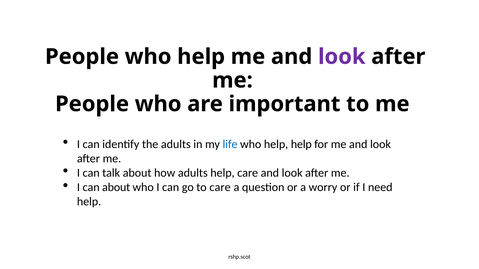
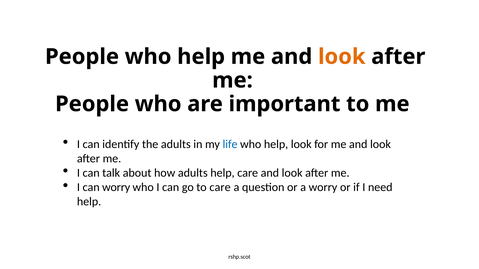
look at (342, 57) colour: purple -> orange
help help: help -> look
can about: about -> worry
